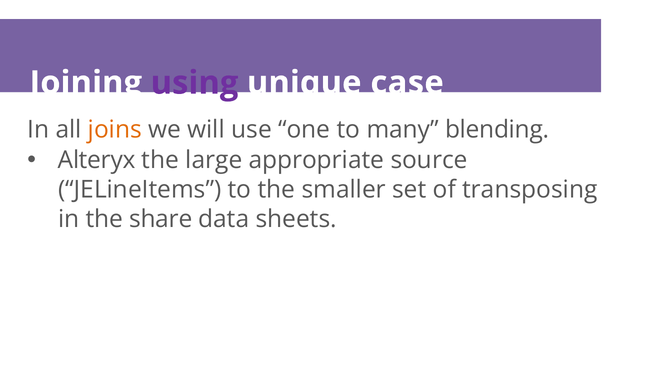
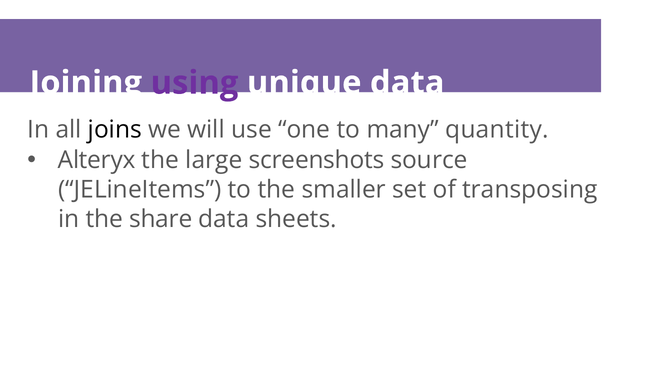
unique case: case -> data
joins colour: orange -> black
blending: blending -> quantity
appropriate: appropriate -> screenshots
